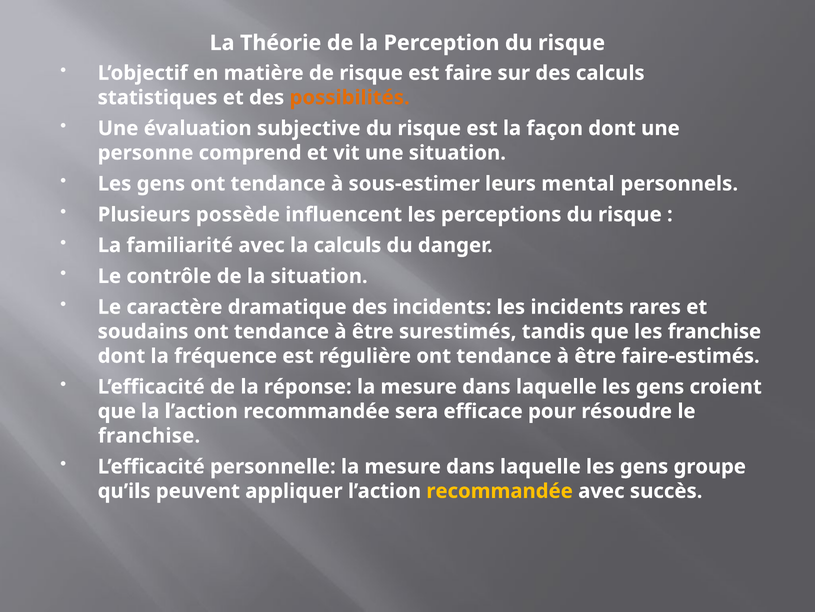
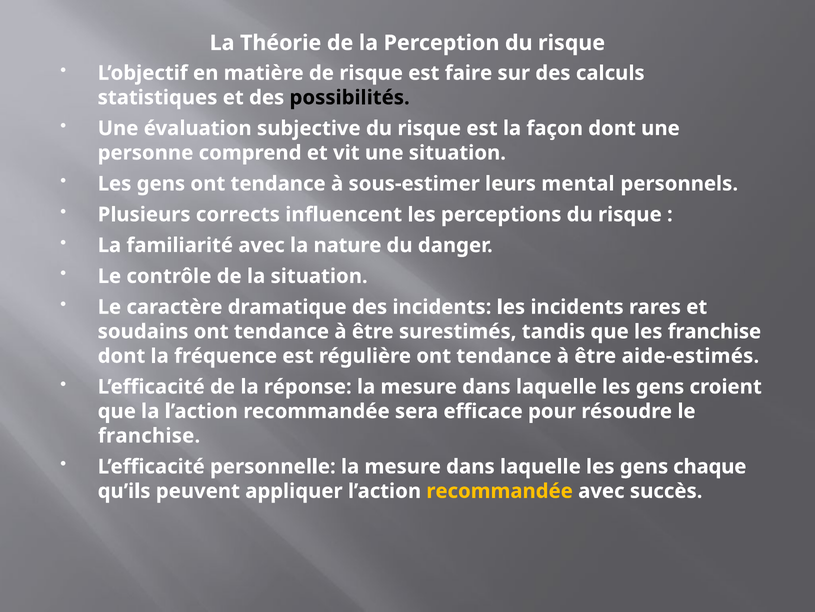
possibilités colour: orange -> black
possède: possède -> corrects
la calculs: calculs -> nature
faire-estimés: faire-estimés -> aide-estimés
groupe: groupe -> chaque
